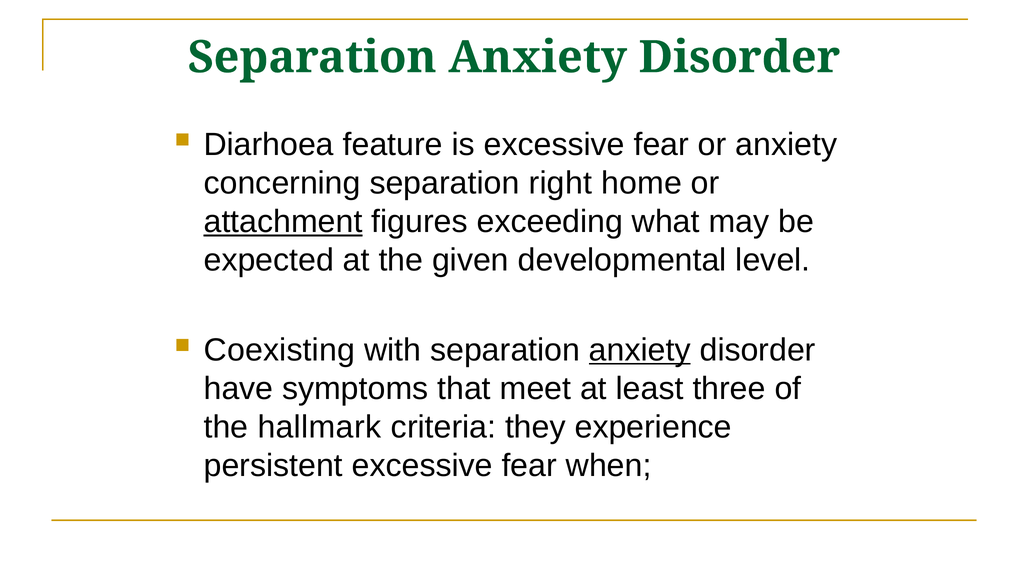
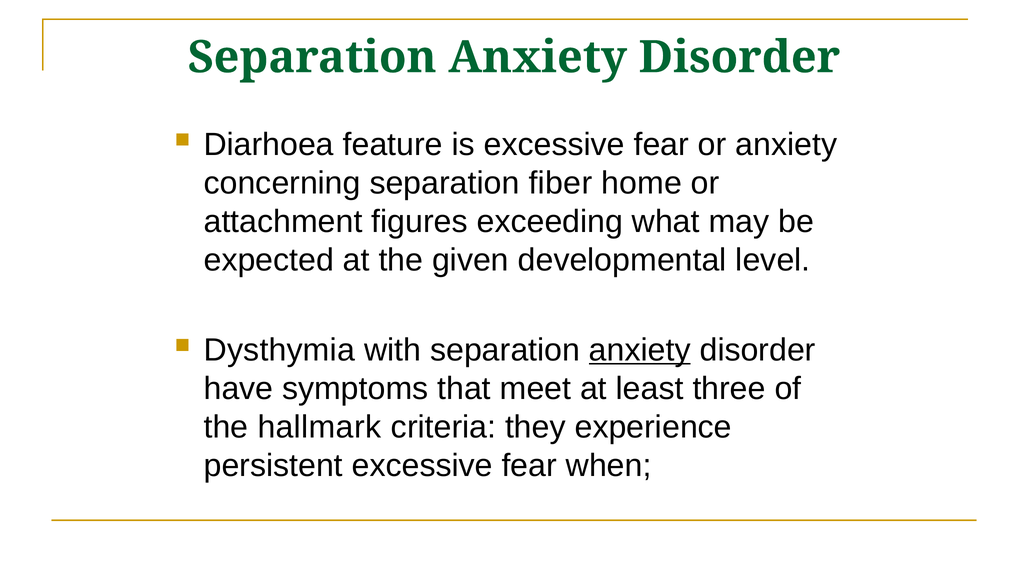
right: right -> fiber
attachment underline: present -> none
Coexisting: Coexisting -> Dysthymia
